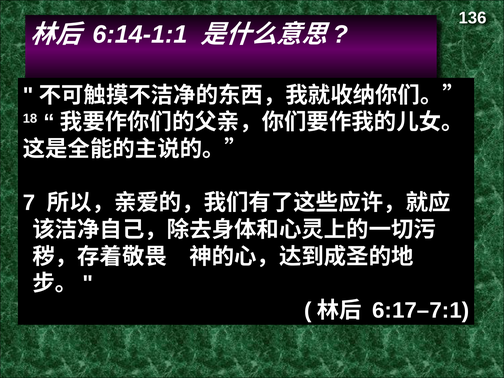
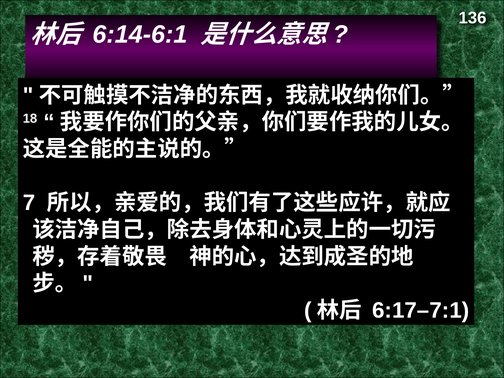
6:14-1:1: 6:14-1:1 -> 6:14-6:1
